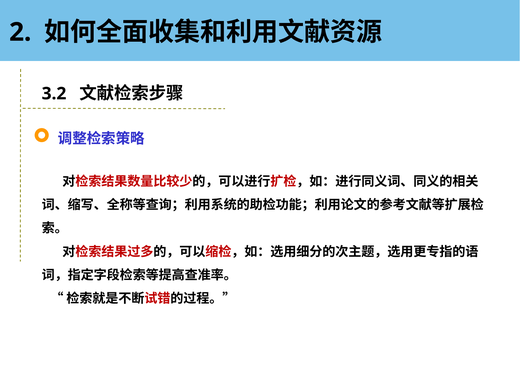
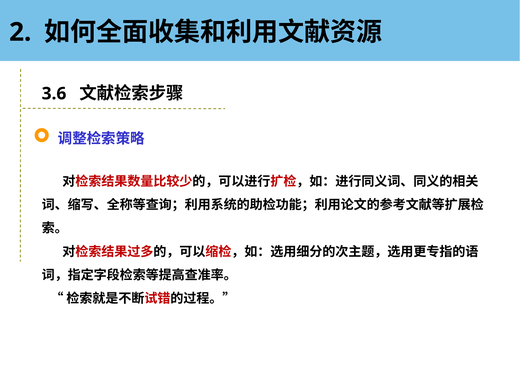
3.2: 3.2 -> 3.6
